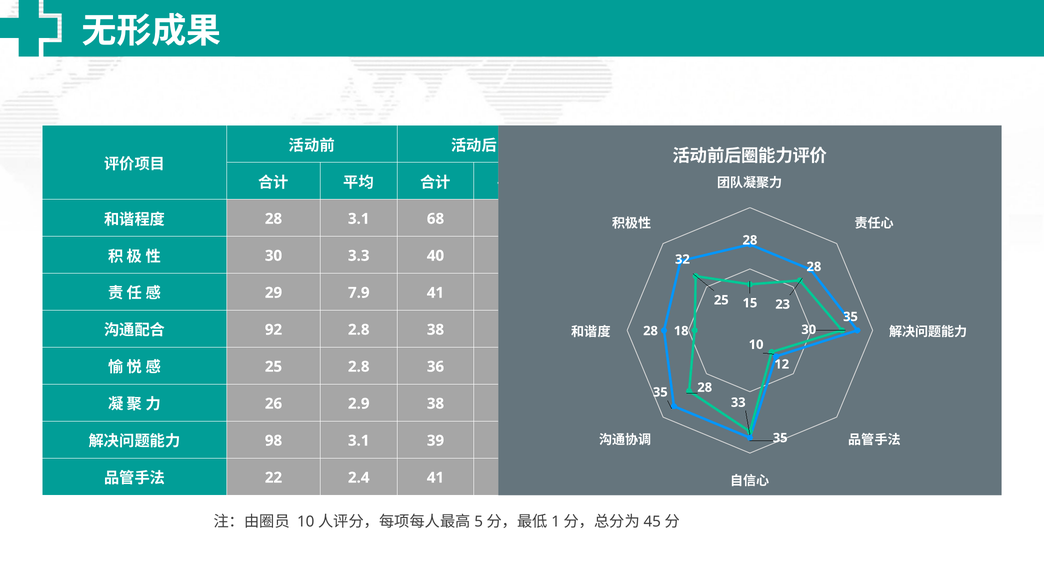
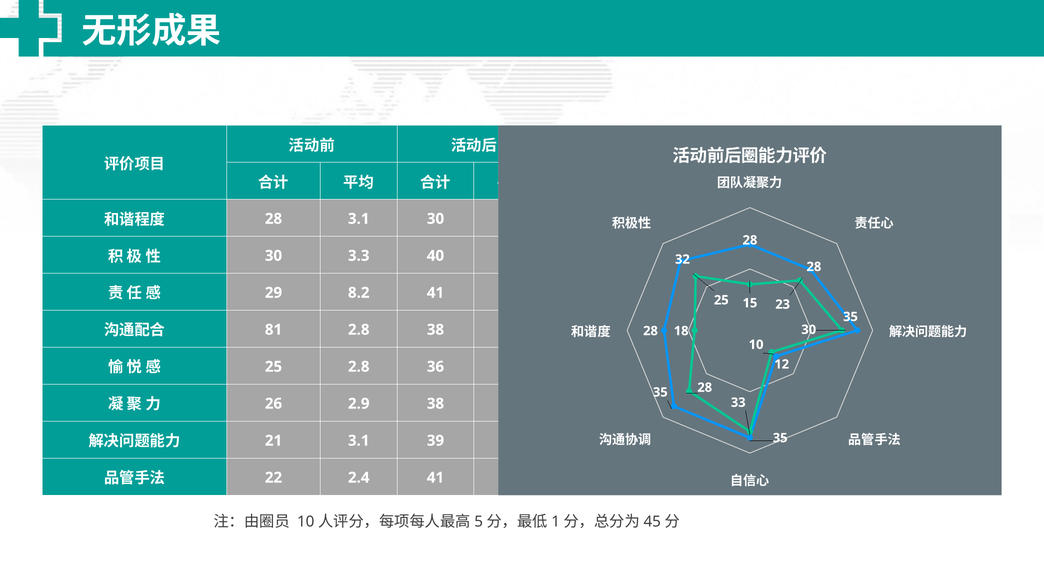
3.1 68: 68 -> 30
7.9: 7.9 -> 8.2
92: 92 -> 81
98: 98 -> 21
